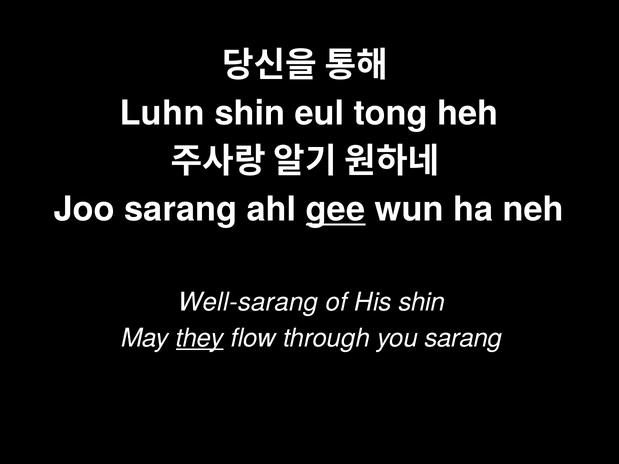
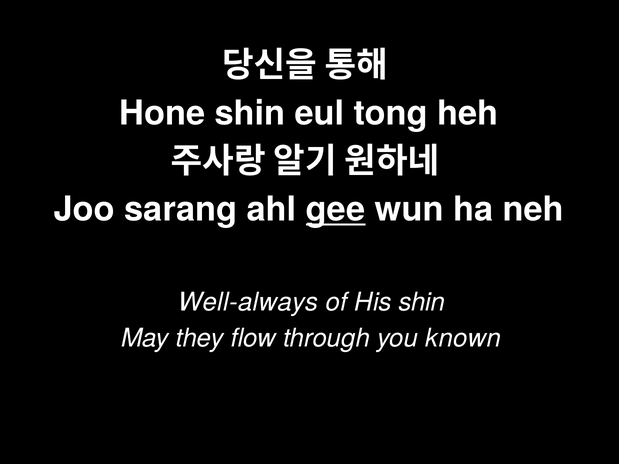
Luhn: Luhn -> Hone
Well-sarang: Well-sarang -> Well-always
they underline: present -> none
you sarang: sarang -> known
